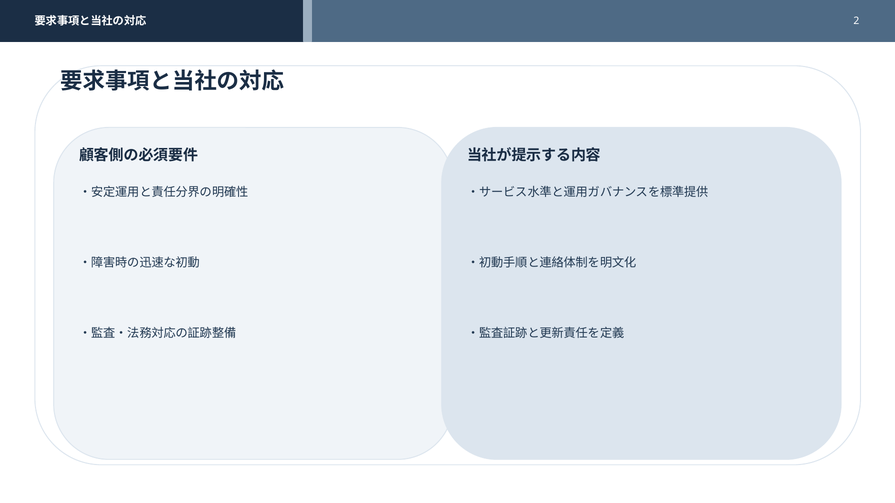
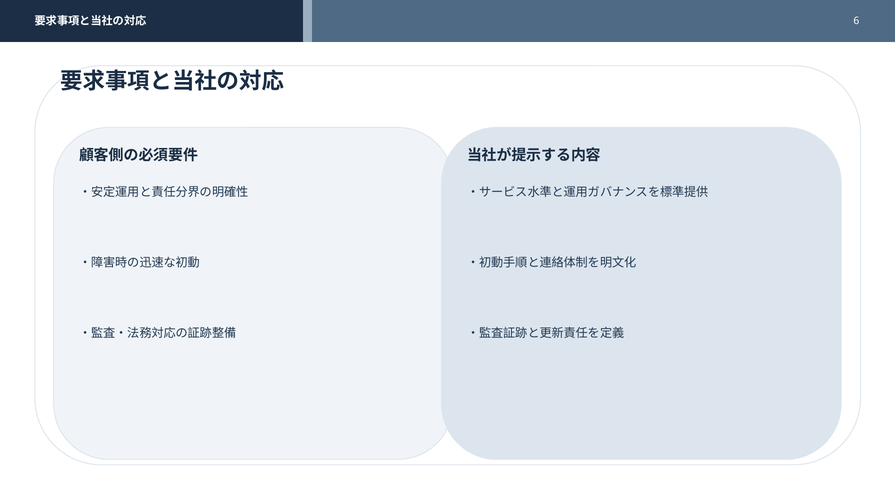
2: 2 -> 6
